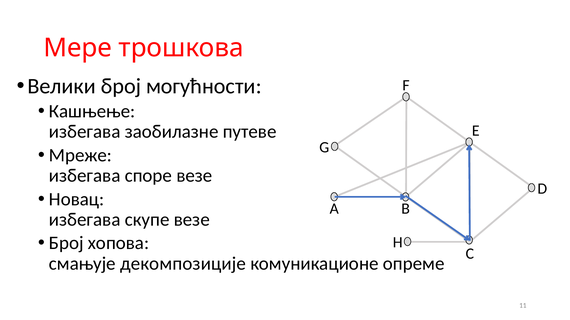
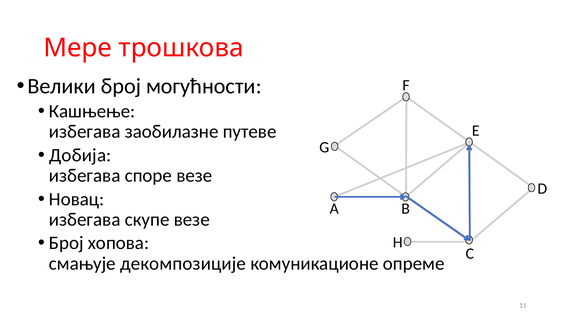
Мреже: Мреже -> Добија
